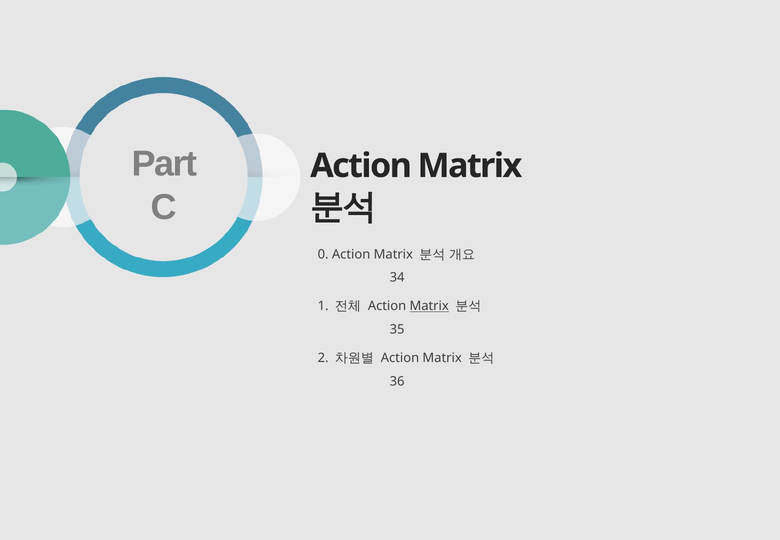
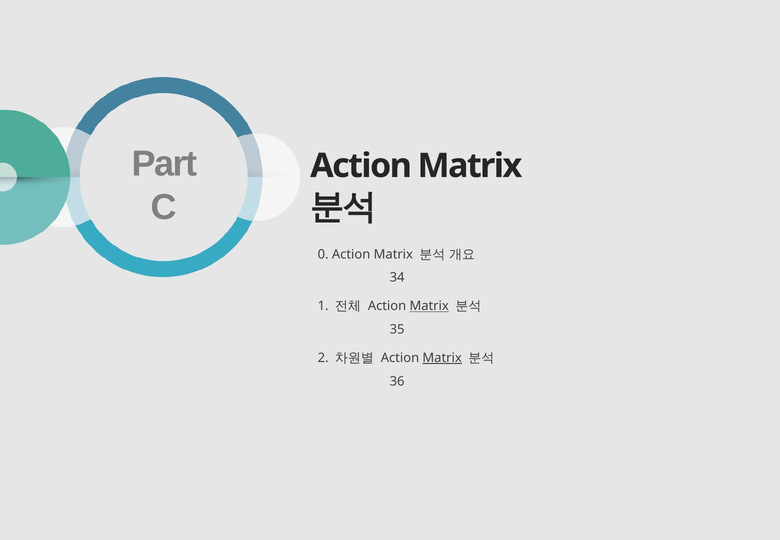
Matrix at (442, 358) underline: none -> present
